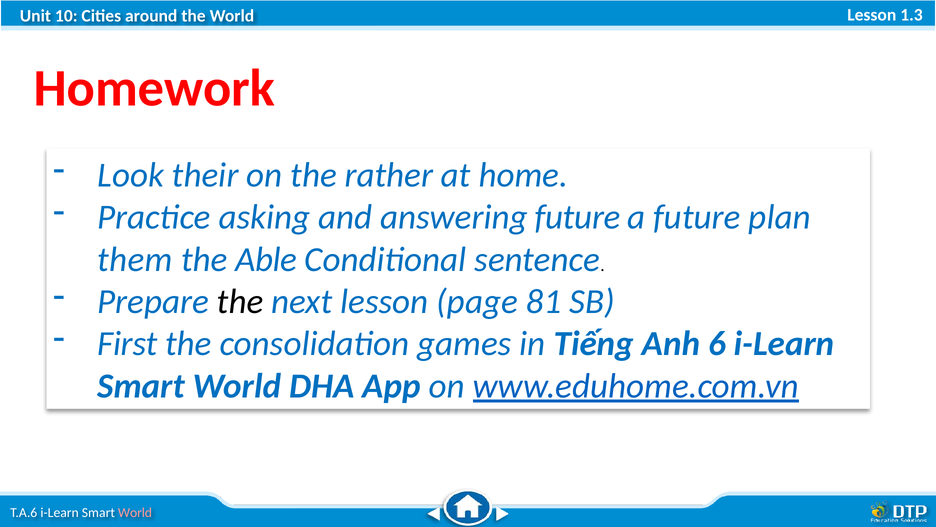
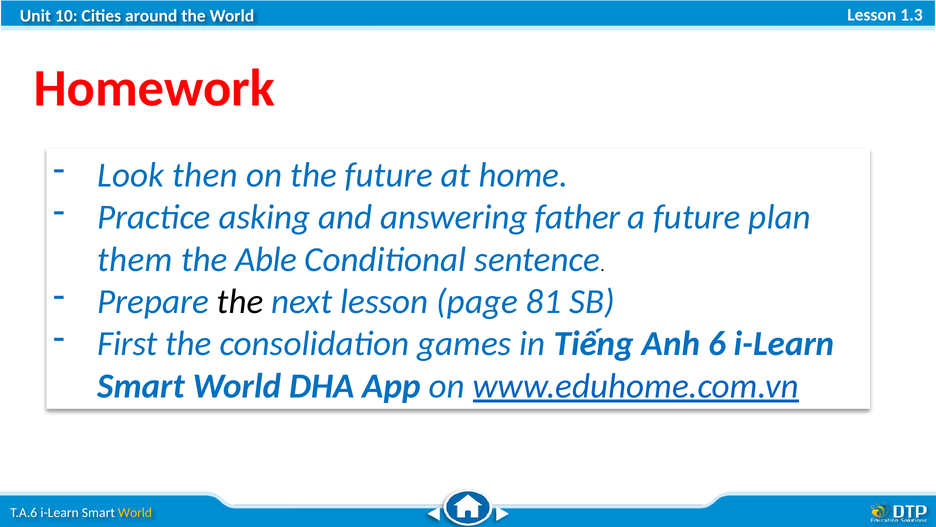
their: their -> then
the rather: rather -> future
answering future: future -> father
World at (135, 512) colour: pink -> yellow
